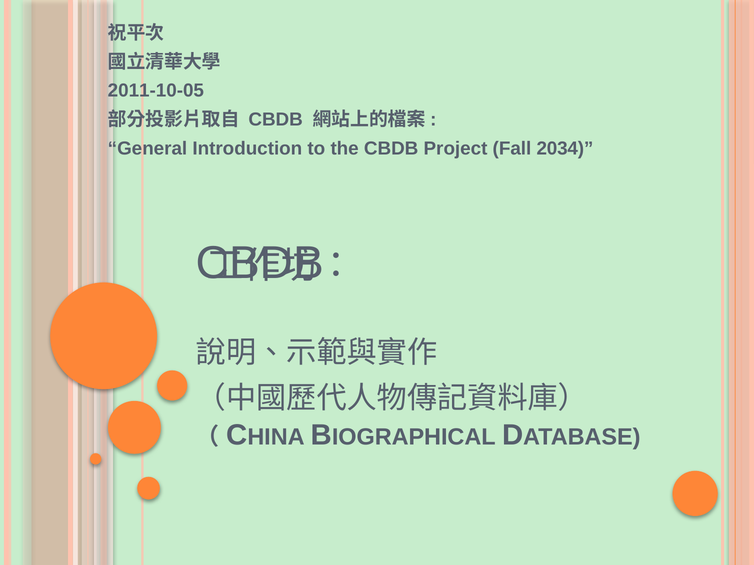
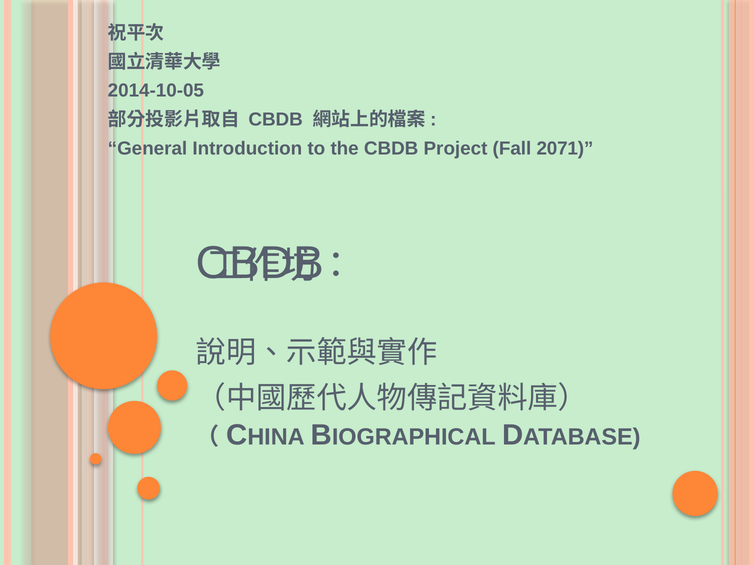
2011-10-05: 2011-10-05 -> 2014-10-05
2034: 2034 -> 2071
